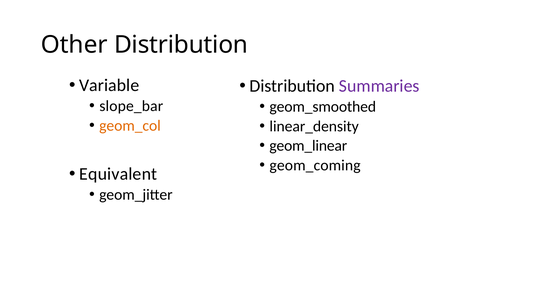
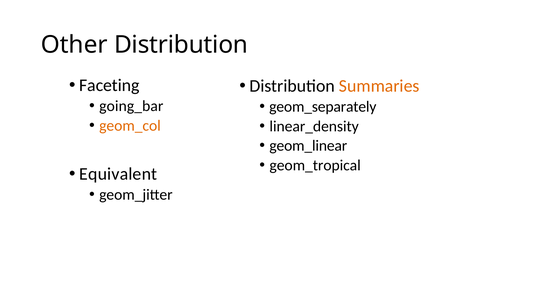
Variable: Variable -> Faceting
Summaries colour: purple -> orange
slope_bar: slope_bar -> going_bar
geom_smoothed: geom_smoothed -> geom_separately
geom_coming: geom_coming -> geom_tropical
